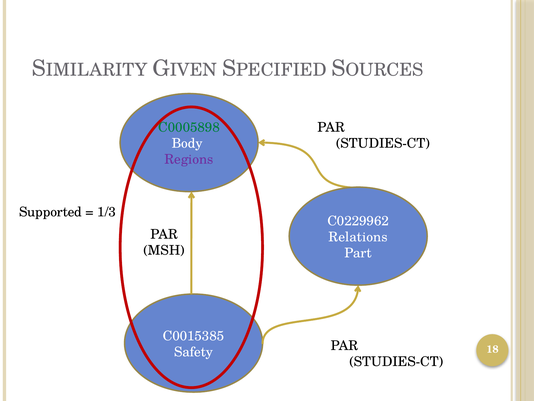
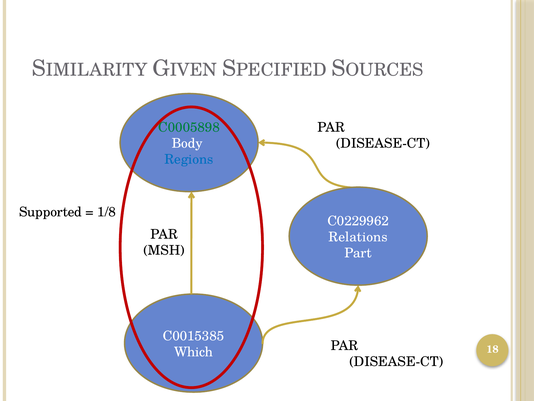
STUDIES-CT at (383, 143): STUDIES-CT -> DISEASE-CT
Regions colour: purple -> blue
1/3: 1/3 -> 1/8
Safety: Safety -> Which
STUDIES-CT at (396, 361): STUDIES-CT -> DISEASE-CT
